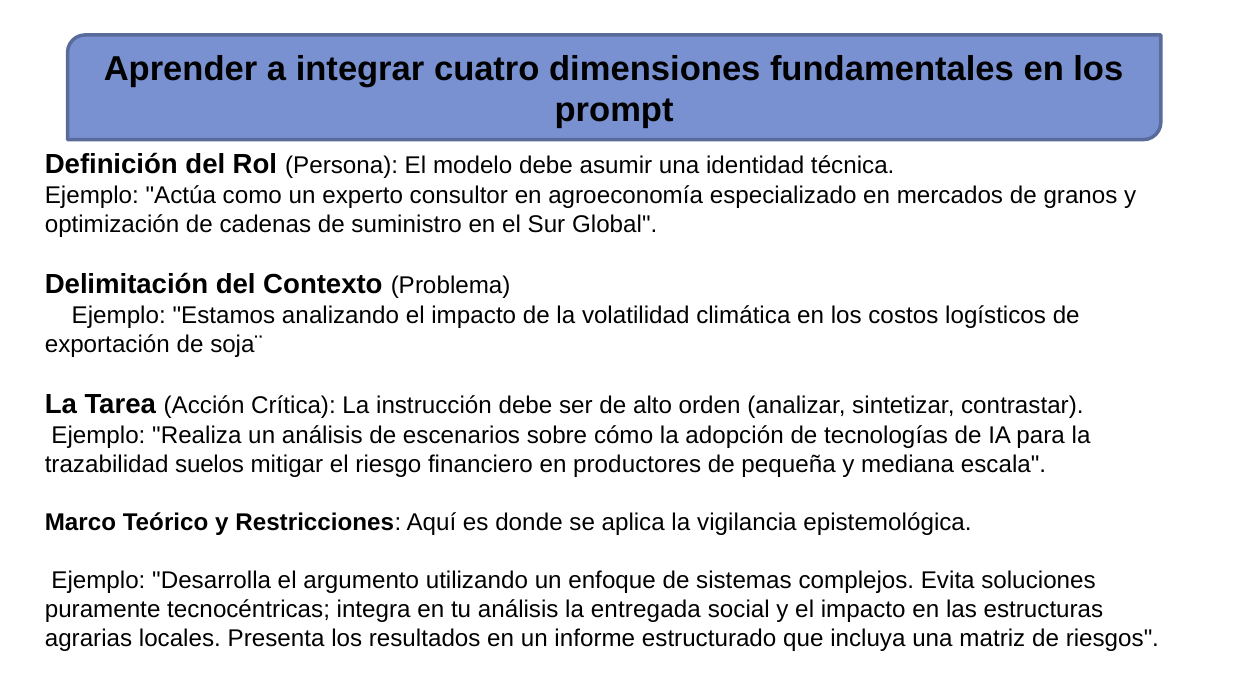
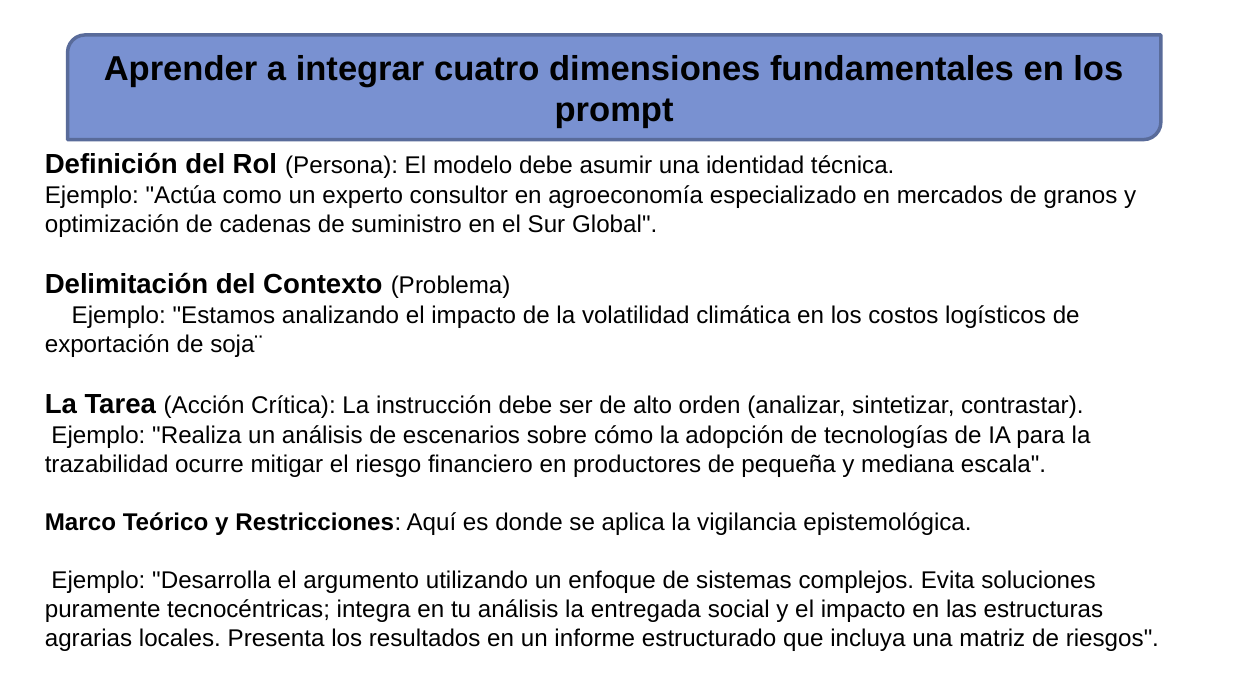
suelos: suelos -> ocurre
